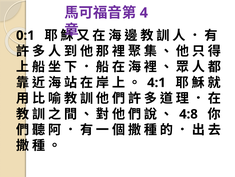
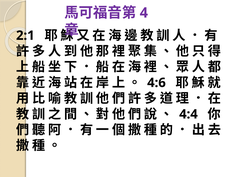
0:1: 0:1 -> 2:1
4:1: 4:1 -> 4:6
4:8: 4:8 -> 4:4
